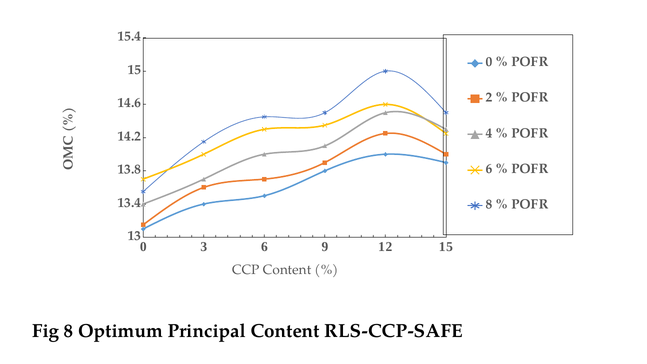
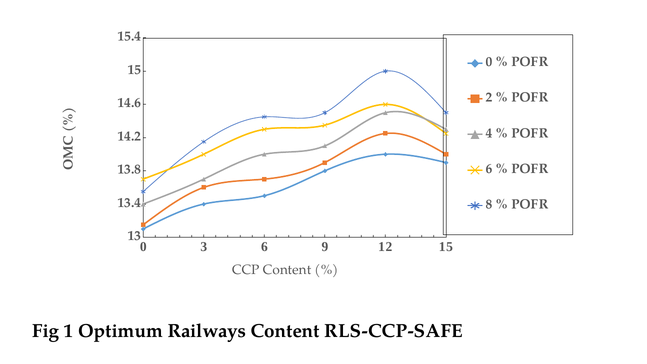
Fig 8: 8 -> 1
Principal: Principal -> Railways
